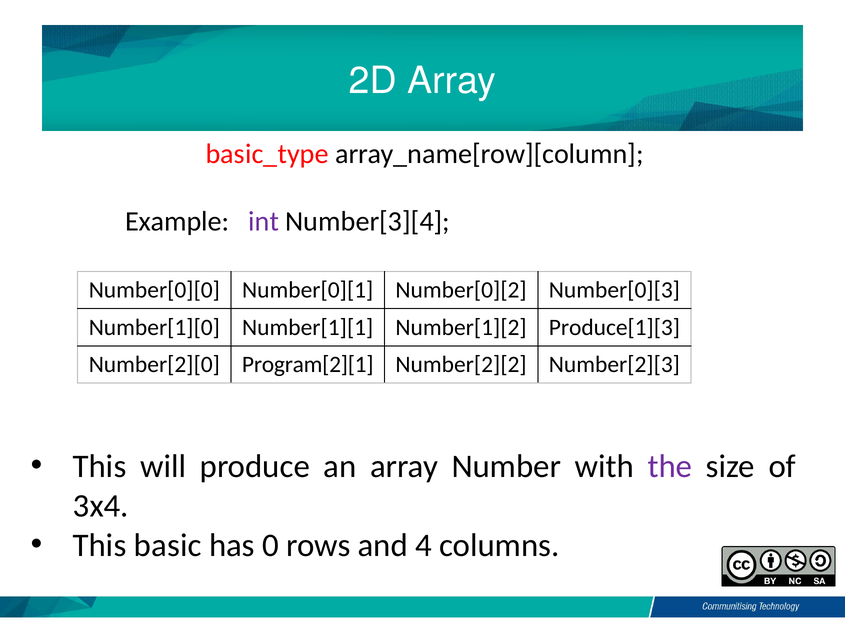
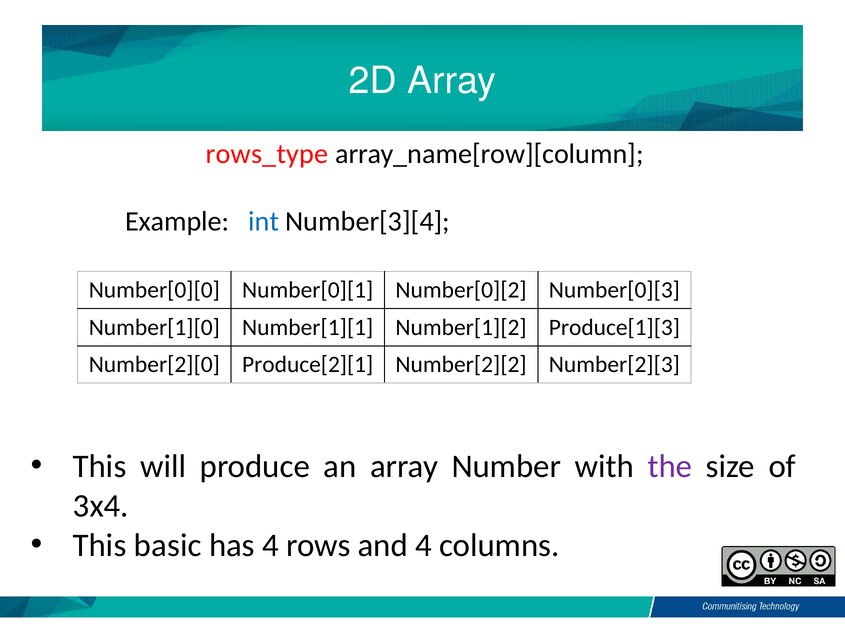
basic_type: basic_type -> rows_type
int colour: purple -> blue
Program[2][1: Program[2][1 -> Produce[2][1
has 0: 0 -> 4
